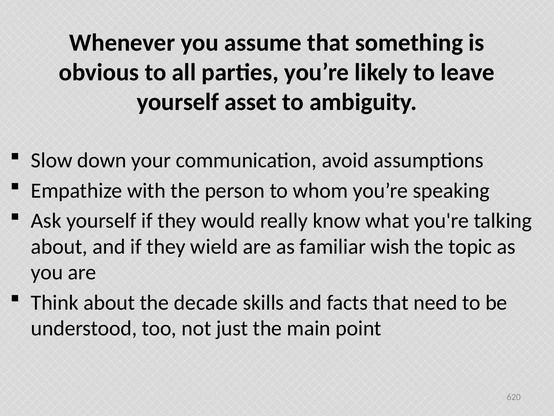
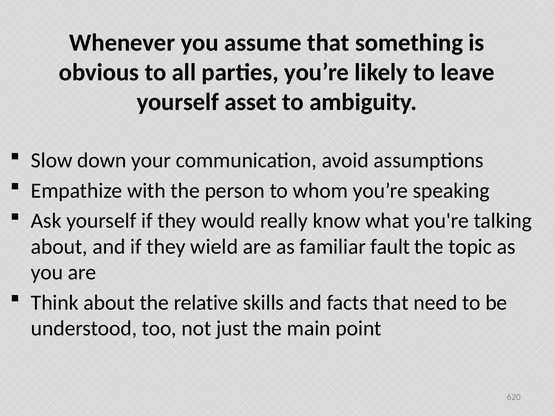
wish: wish -> fault
decade: decade -> relative
